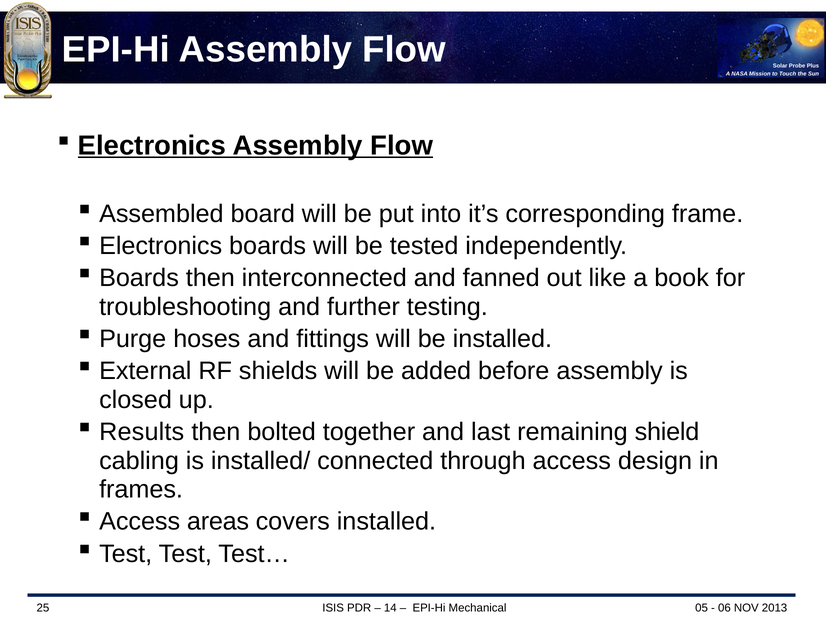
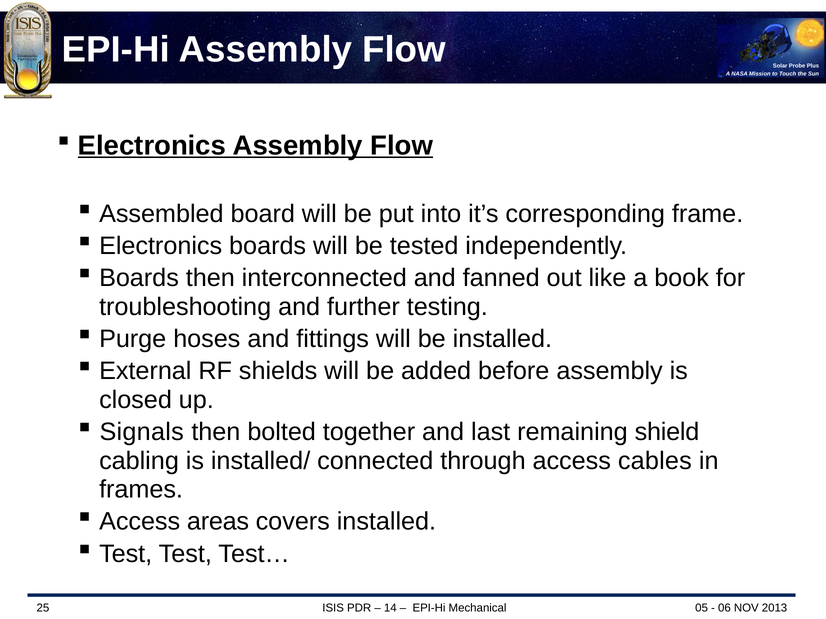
Results: Results -> Signals
design: design -> cables
